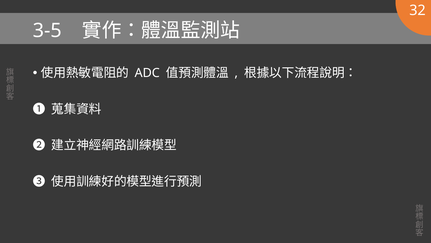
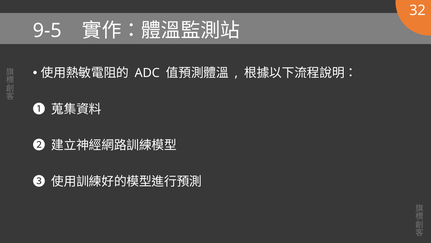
3-5: 3-5 -> 9-5
